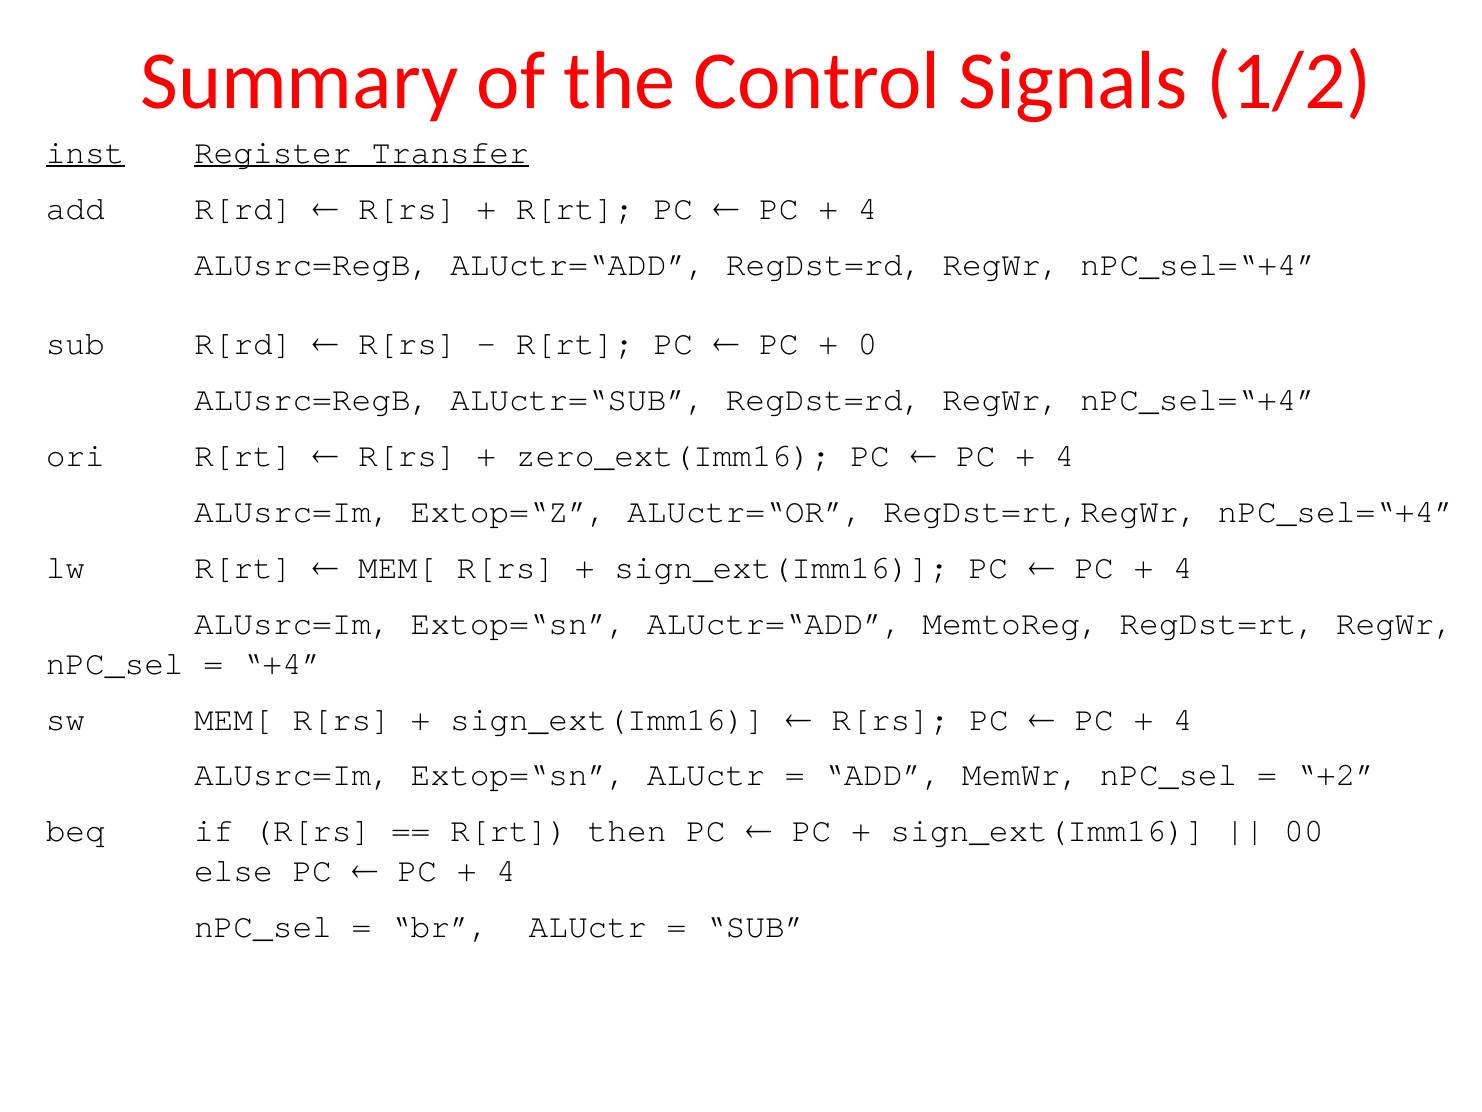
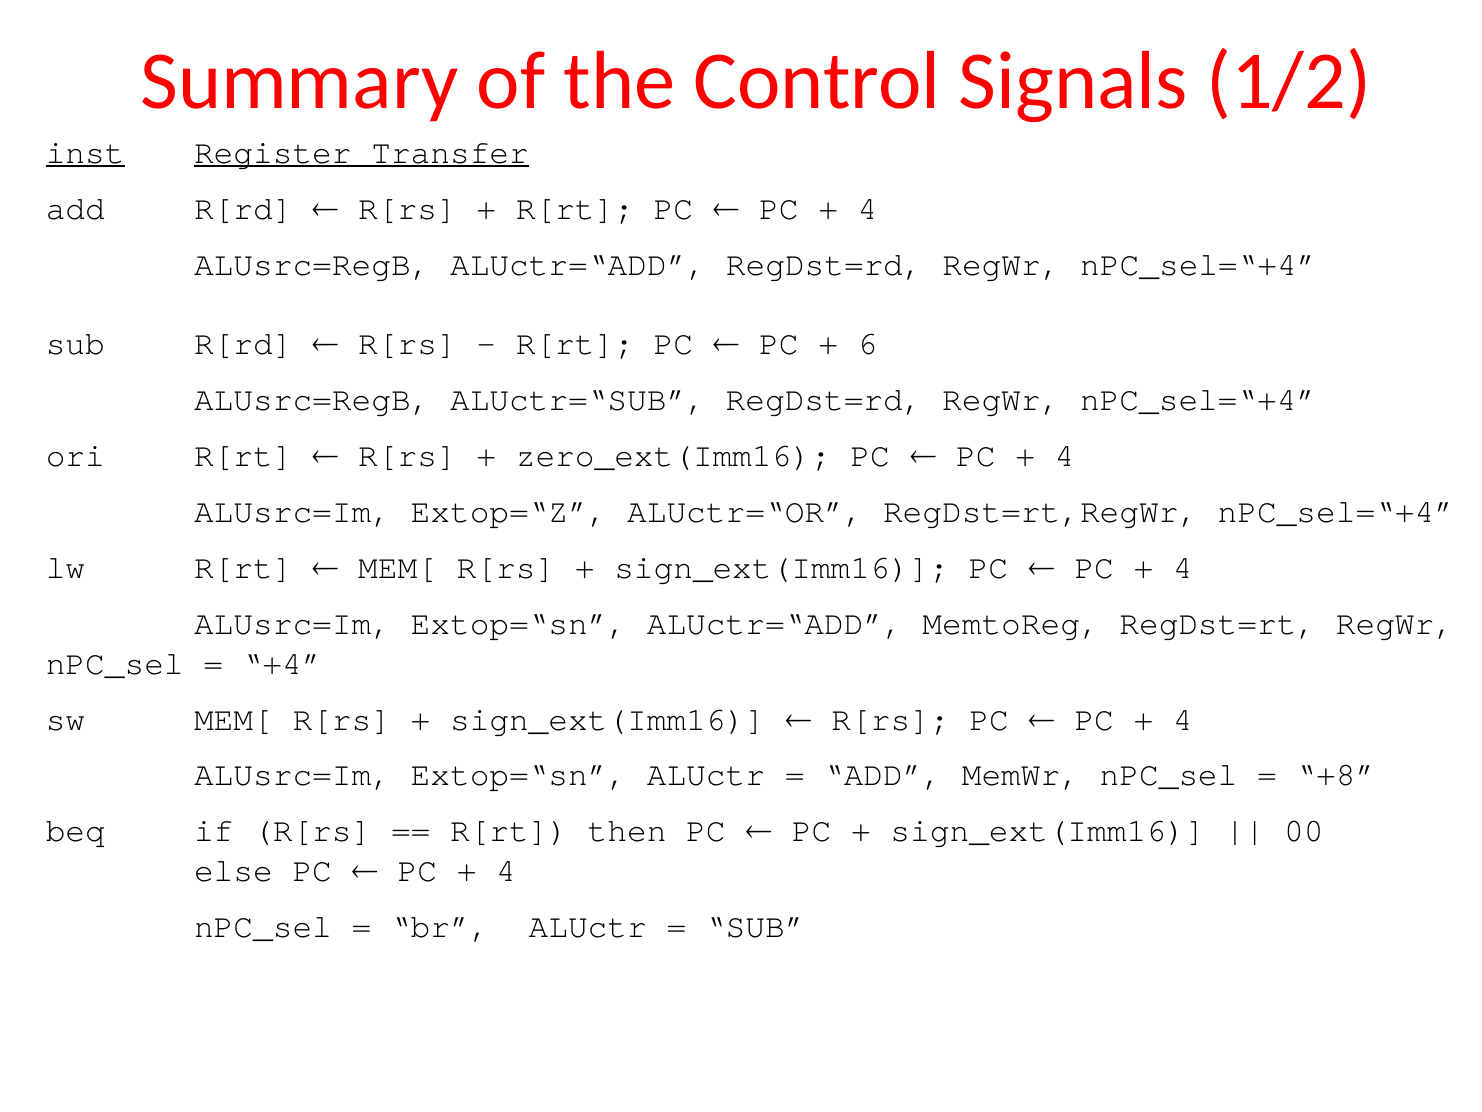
0: 0 -> 6
+2: +2 -> +8
